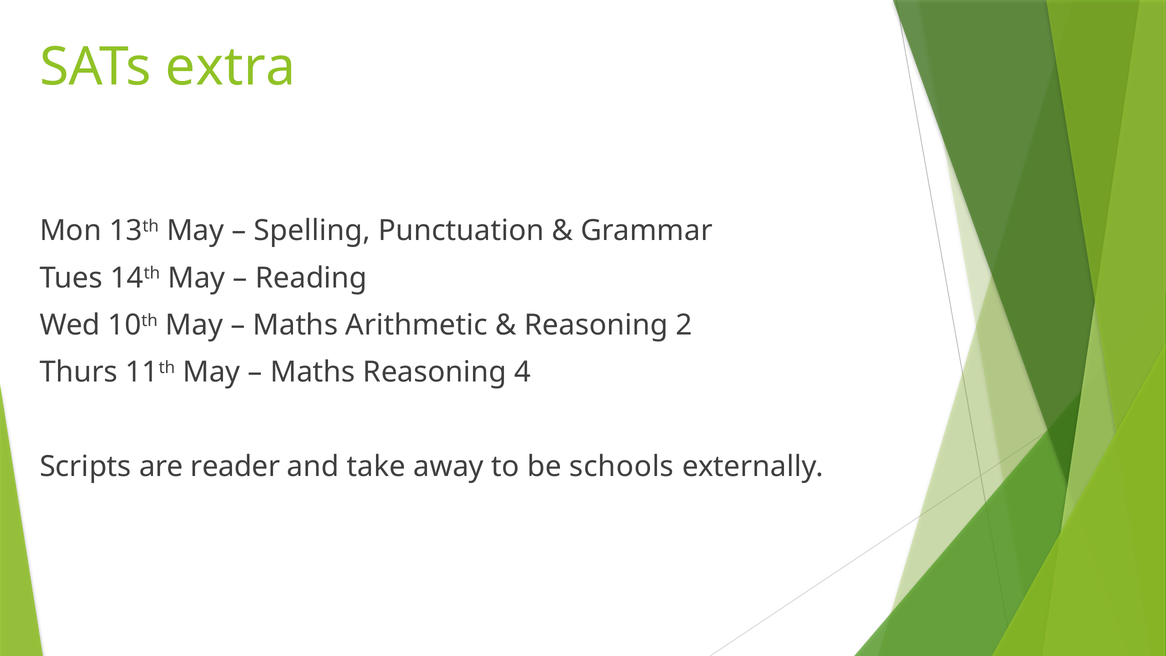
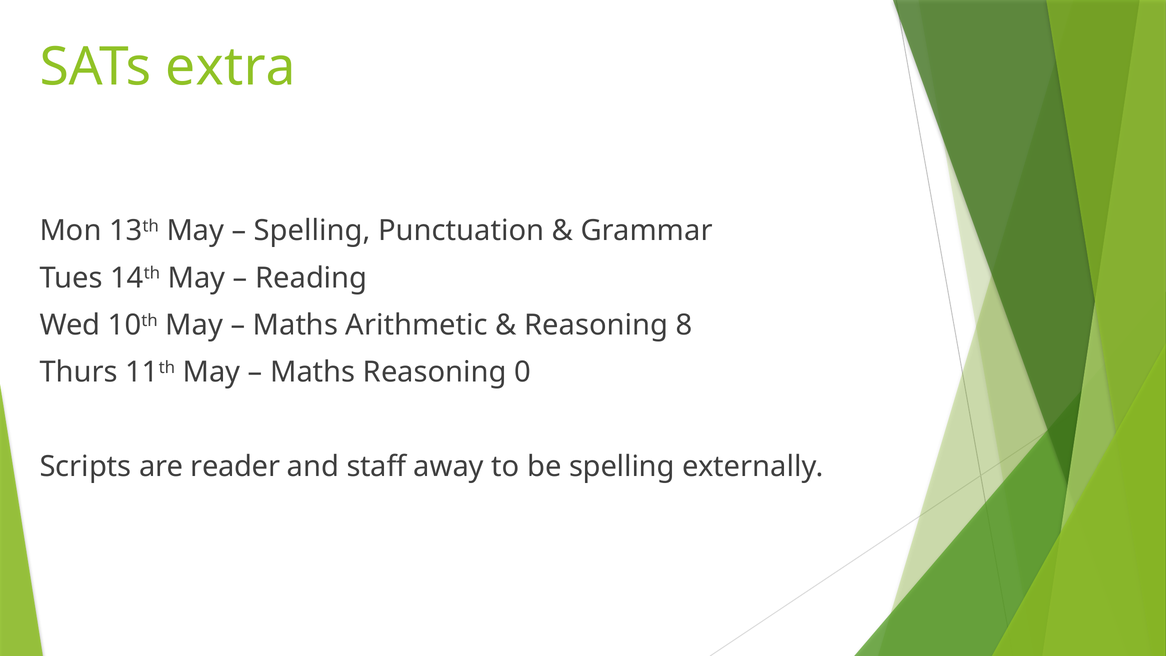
2: 2 -> 8
4: 4 -> 0
take: take -> staff
be schools: schools -> spelling
